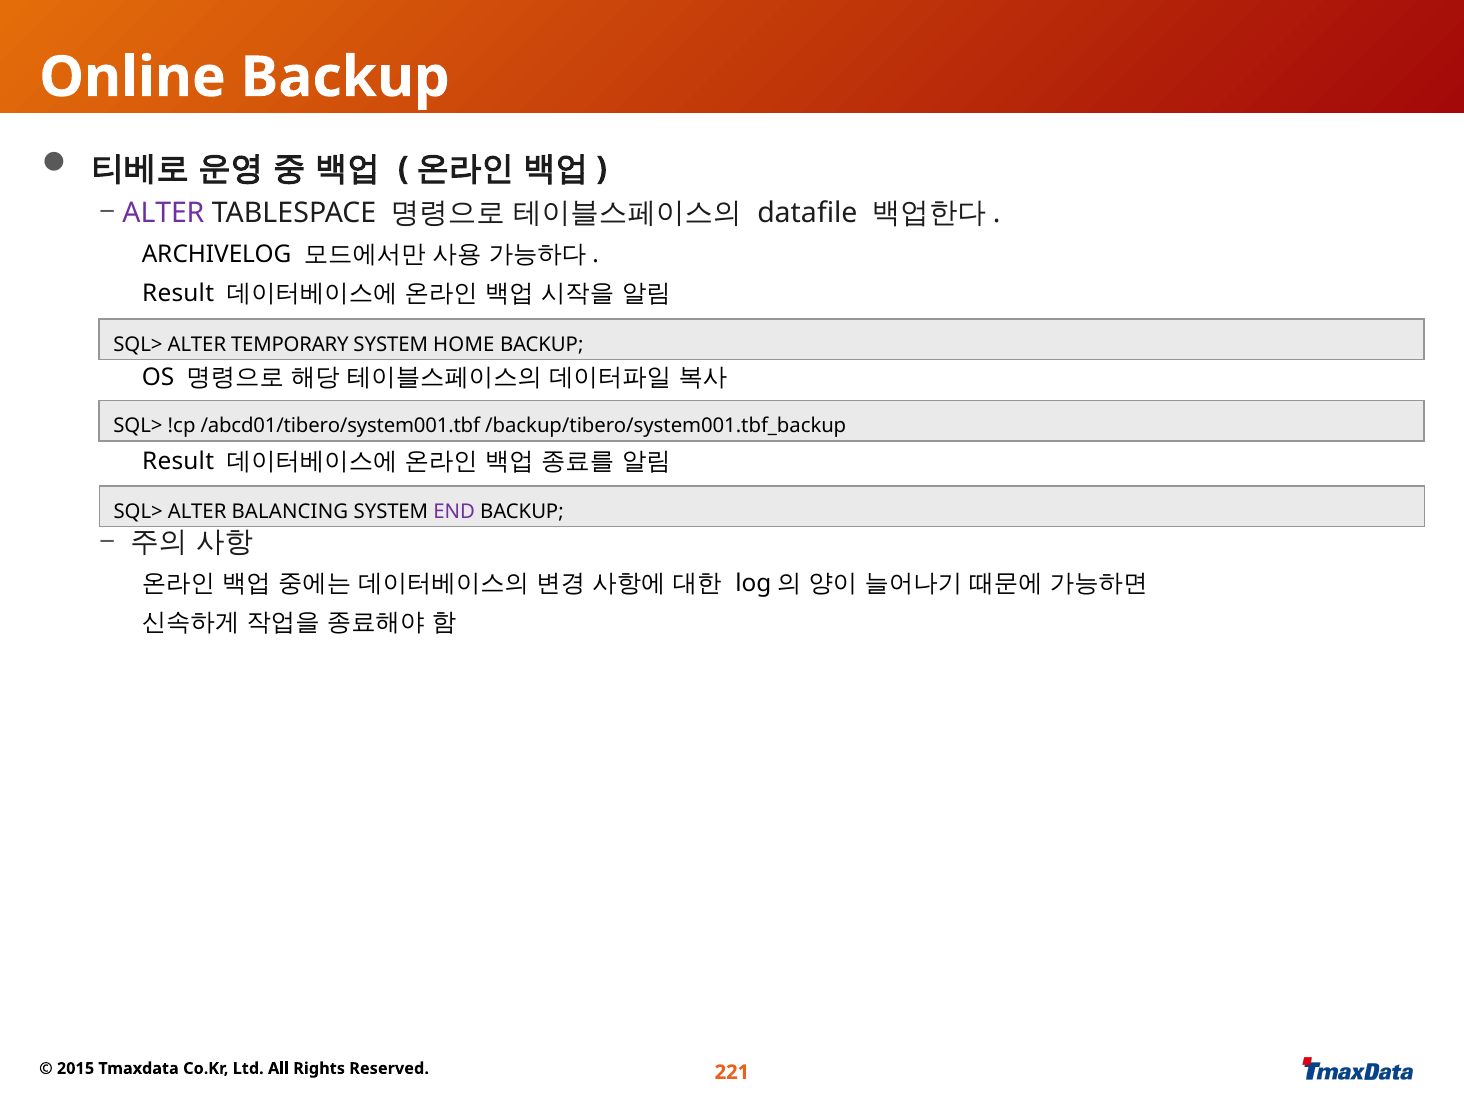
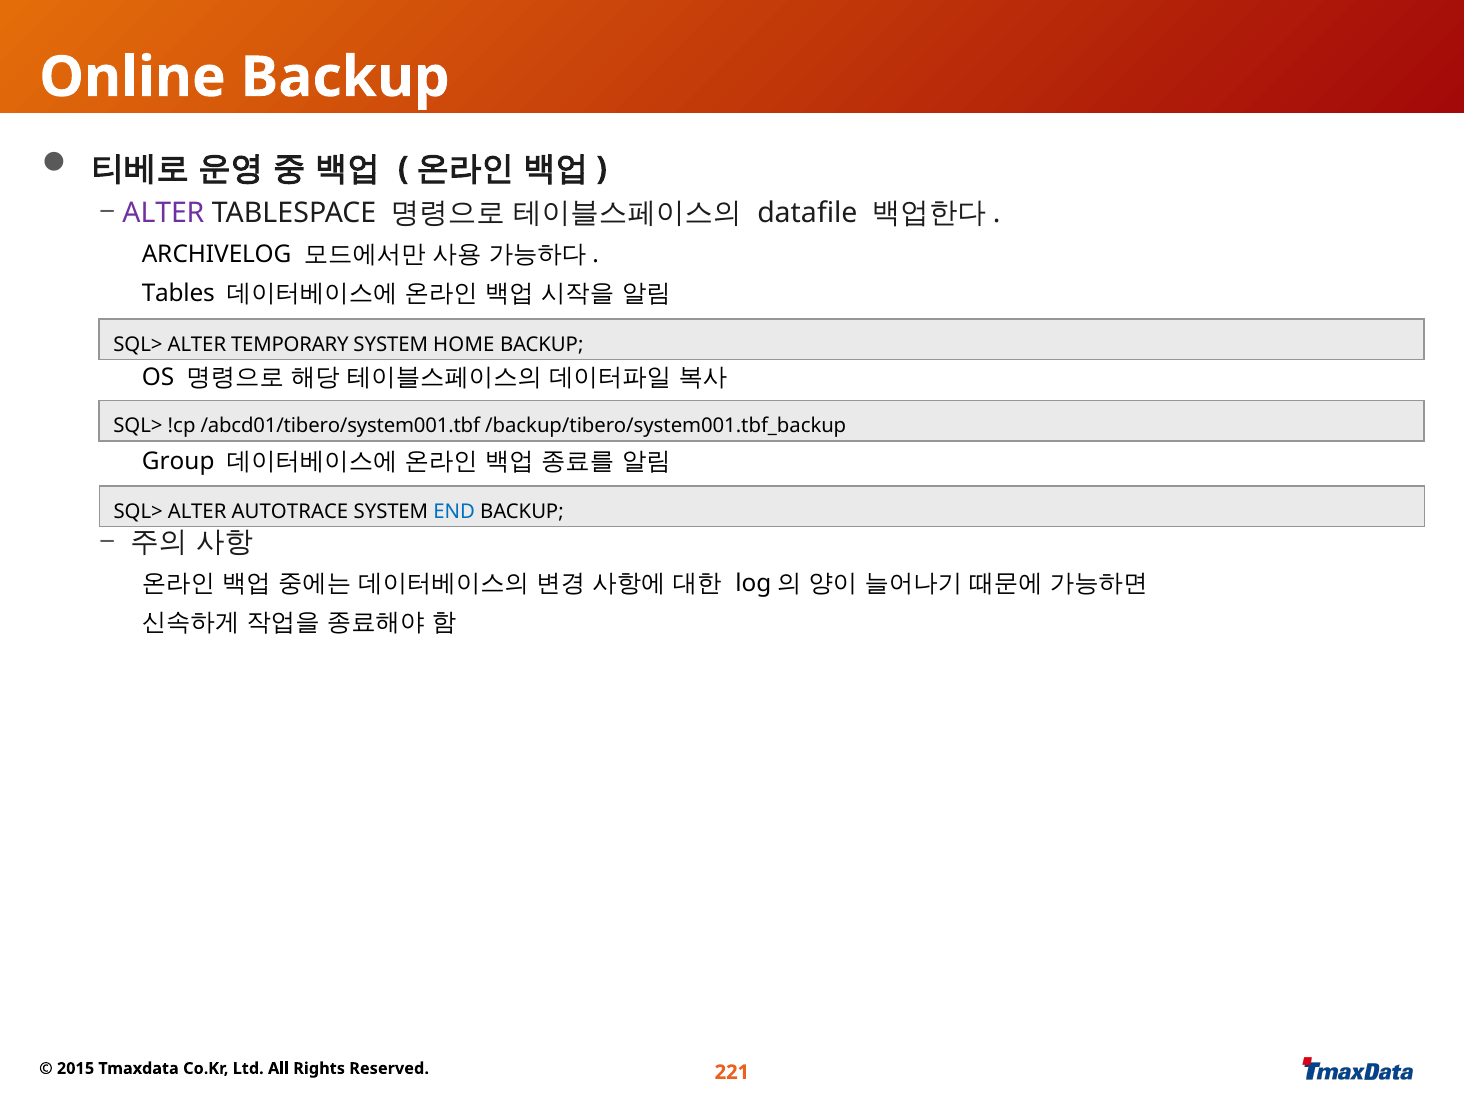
Result at (178, 293): Result -> Tables
Result at (178, 461): Result -> Group
BALANCING: BALANCING -> AUTOTRACE
END colour: purple -> blue
